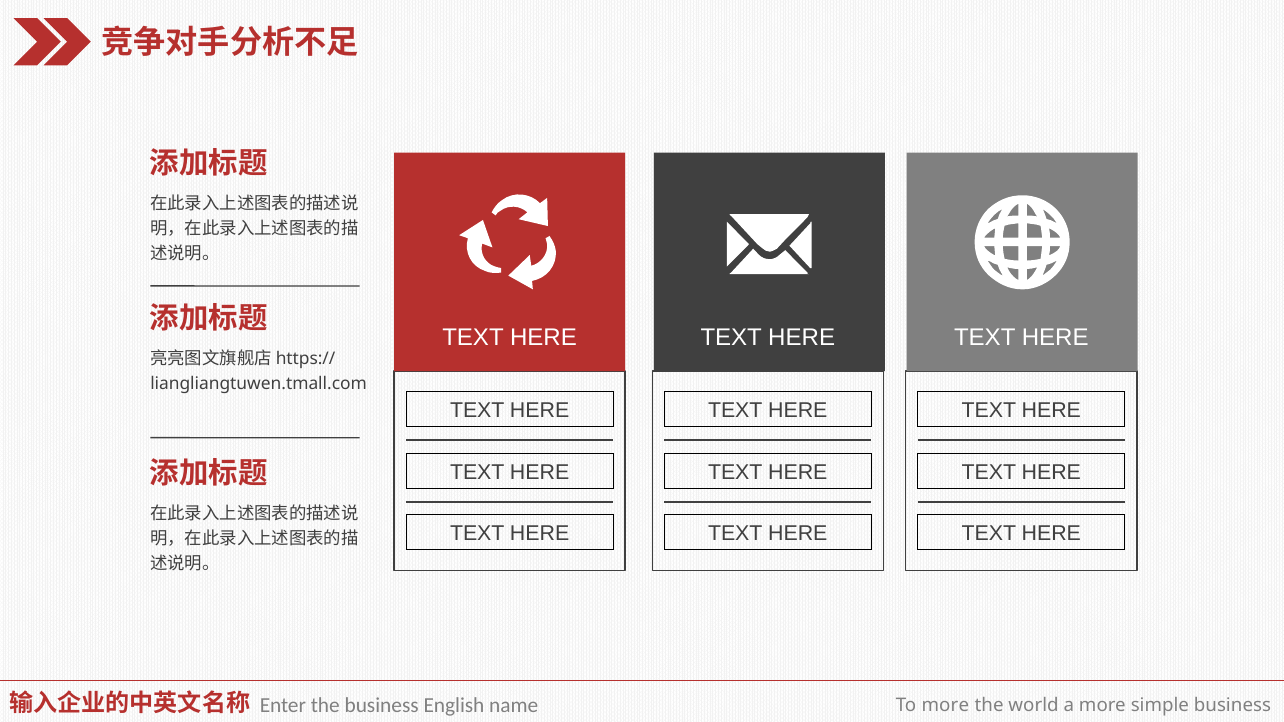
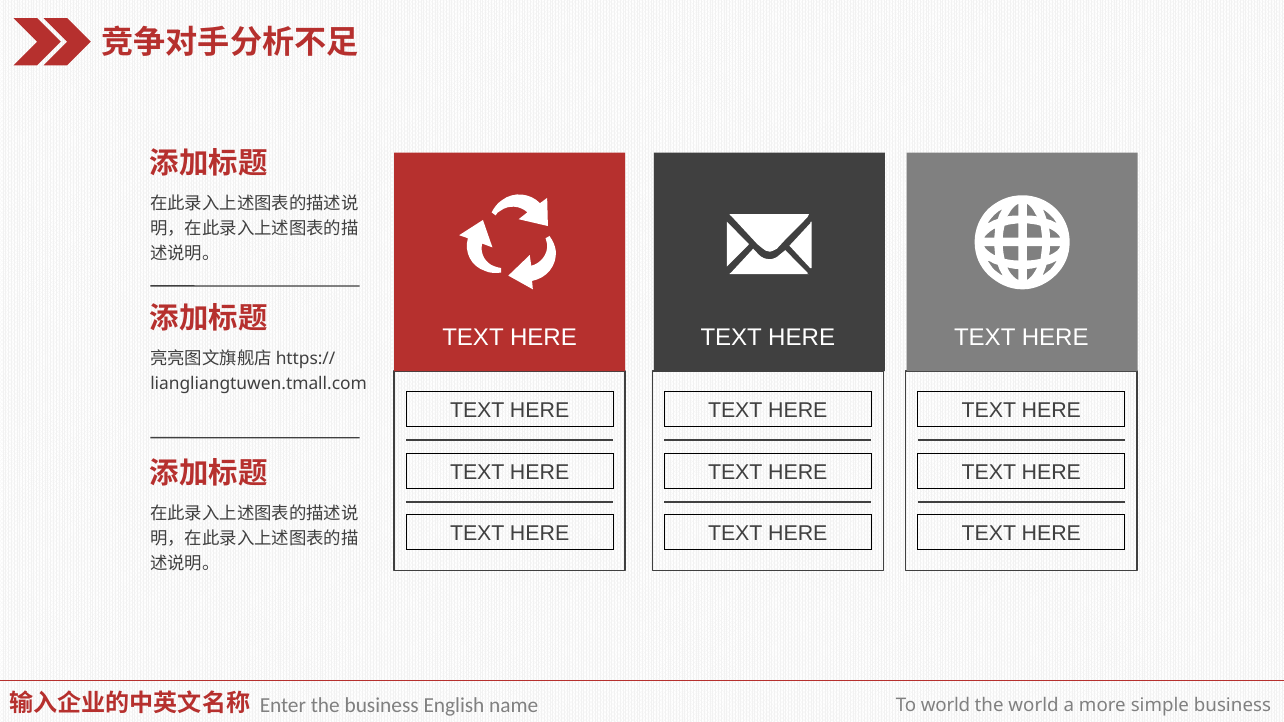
To more: more -> world
